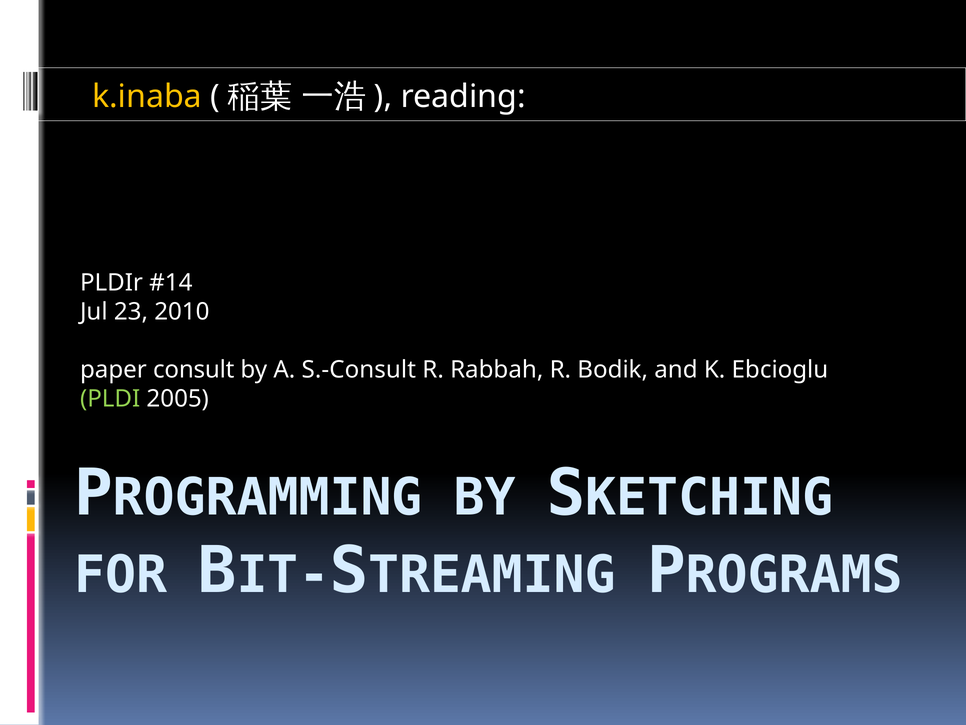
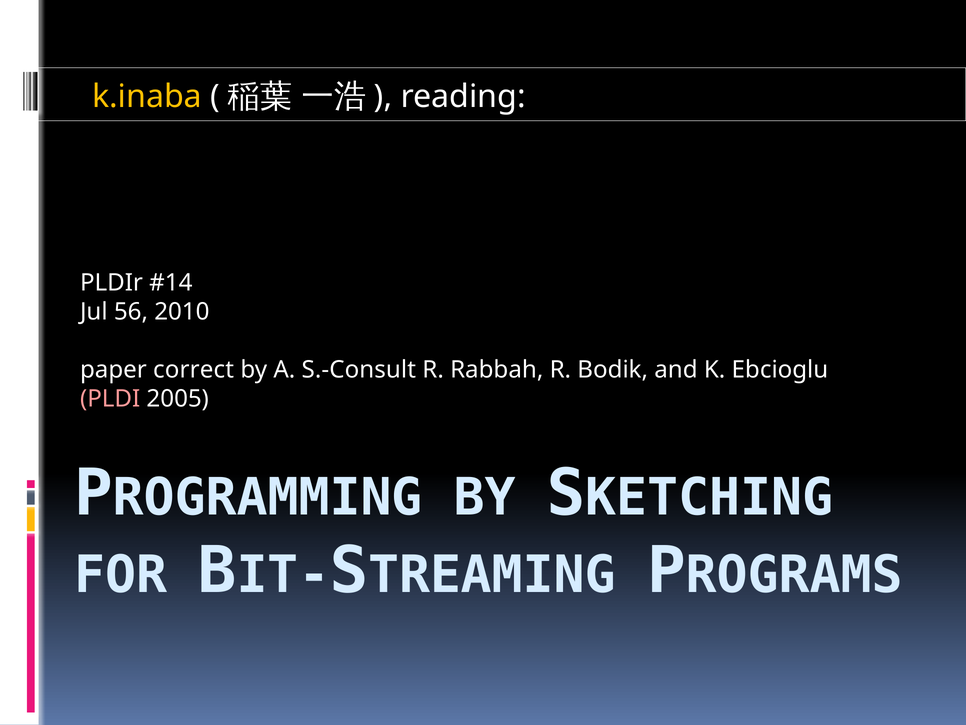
23: 23 -> 56
consult: consult -> correct
PLDI colour: light green -> pink
